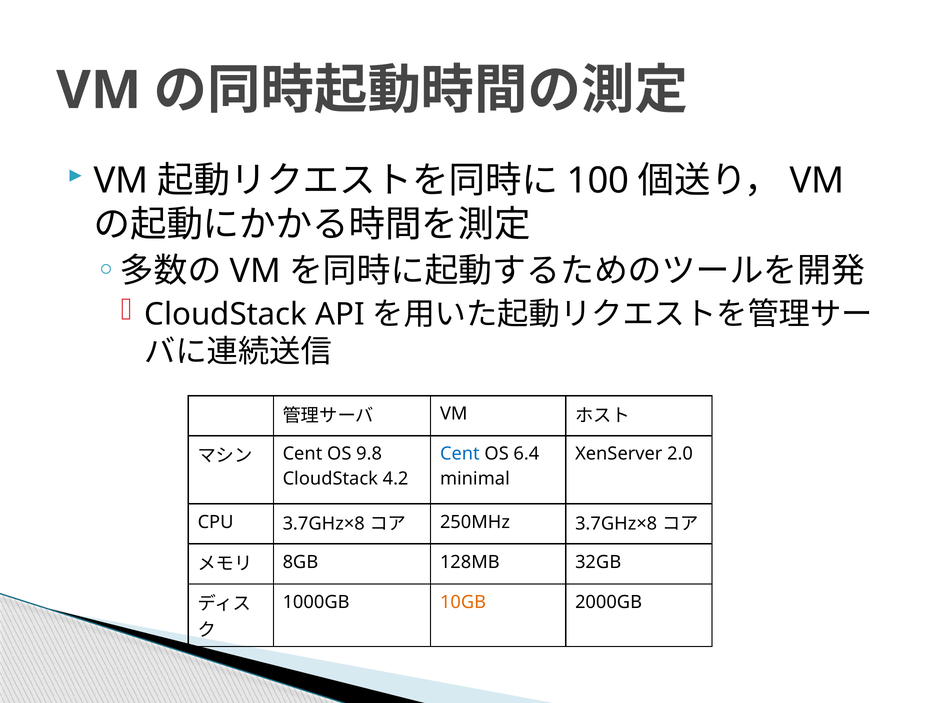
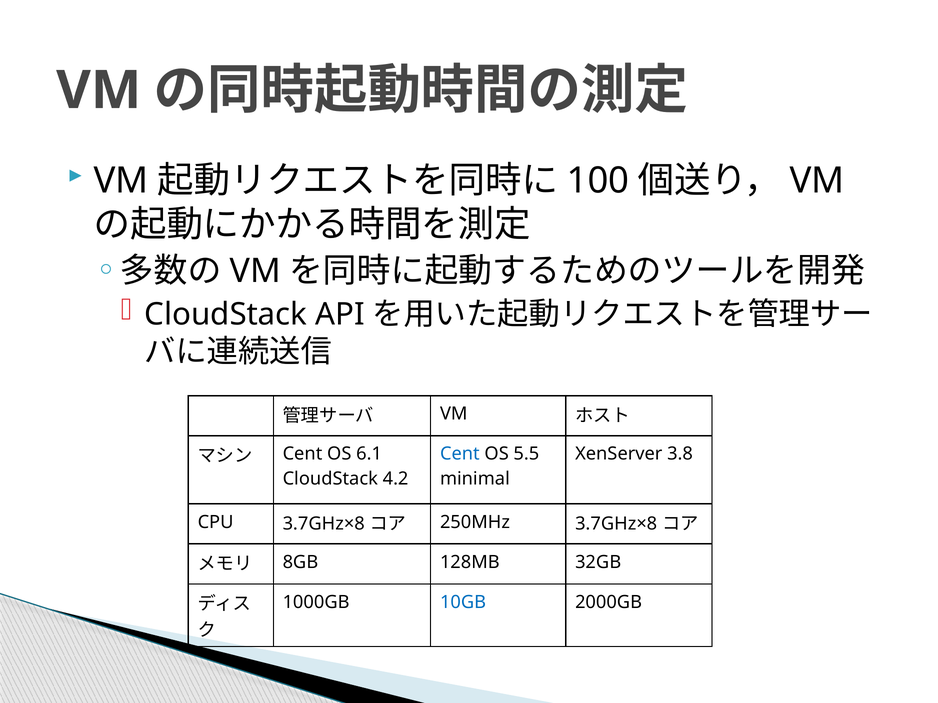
9.8: 9.8 -> 6.1
6.4: 6.4 -> 5.5
2.0: 2.0 -> 3.8
10GB colour: orange -> blue
